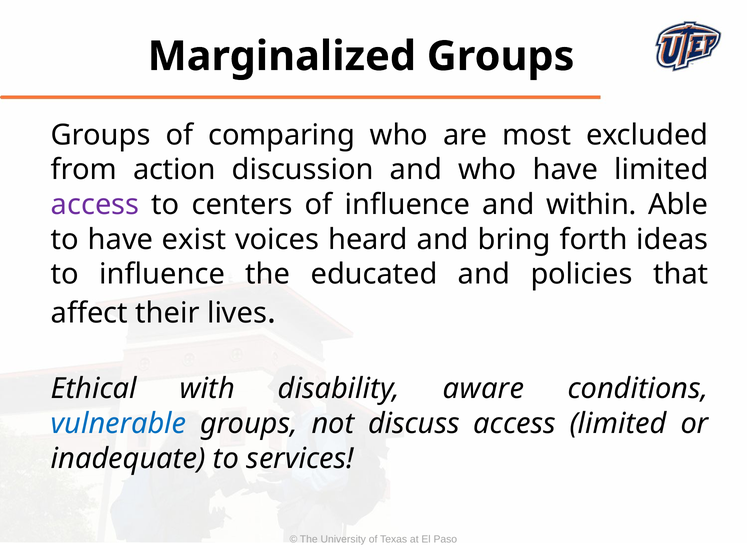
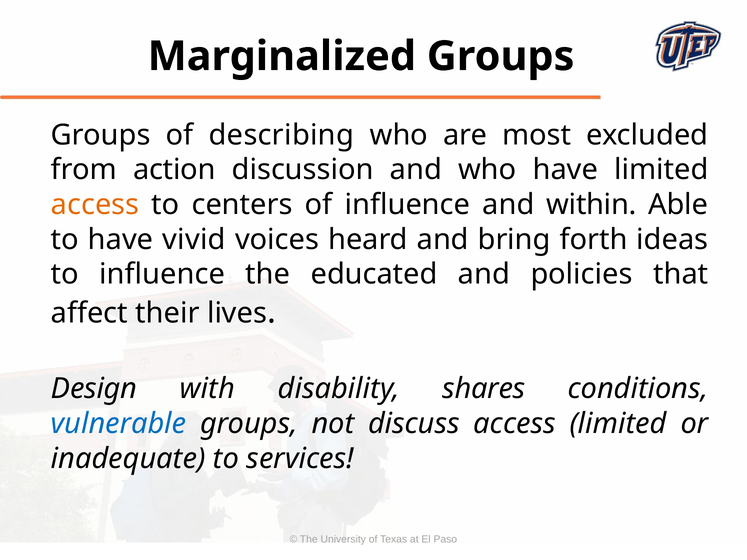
comparing: comparing -> describing
access at (95, 205) colour: purple -> orange
exist: exist -> vivid
Ethical: Ethical -> Design
aware: aware -> shares
